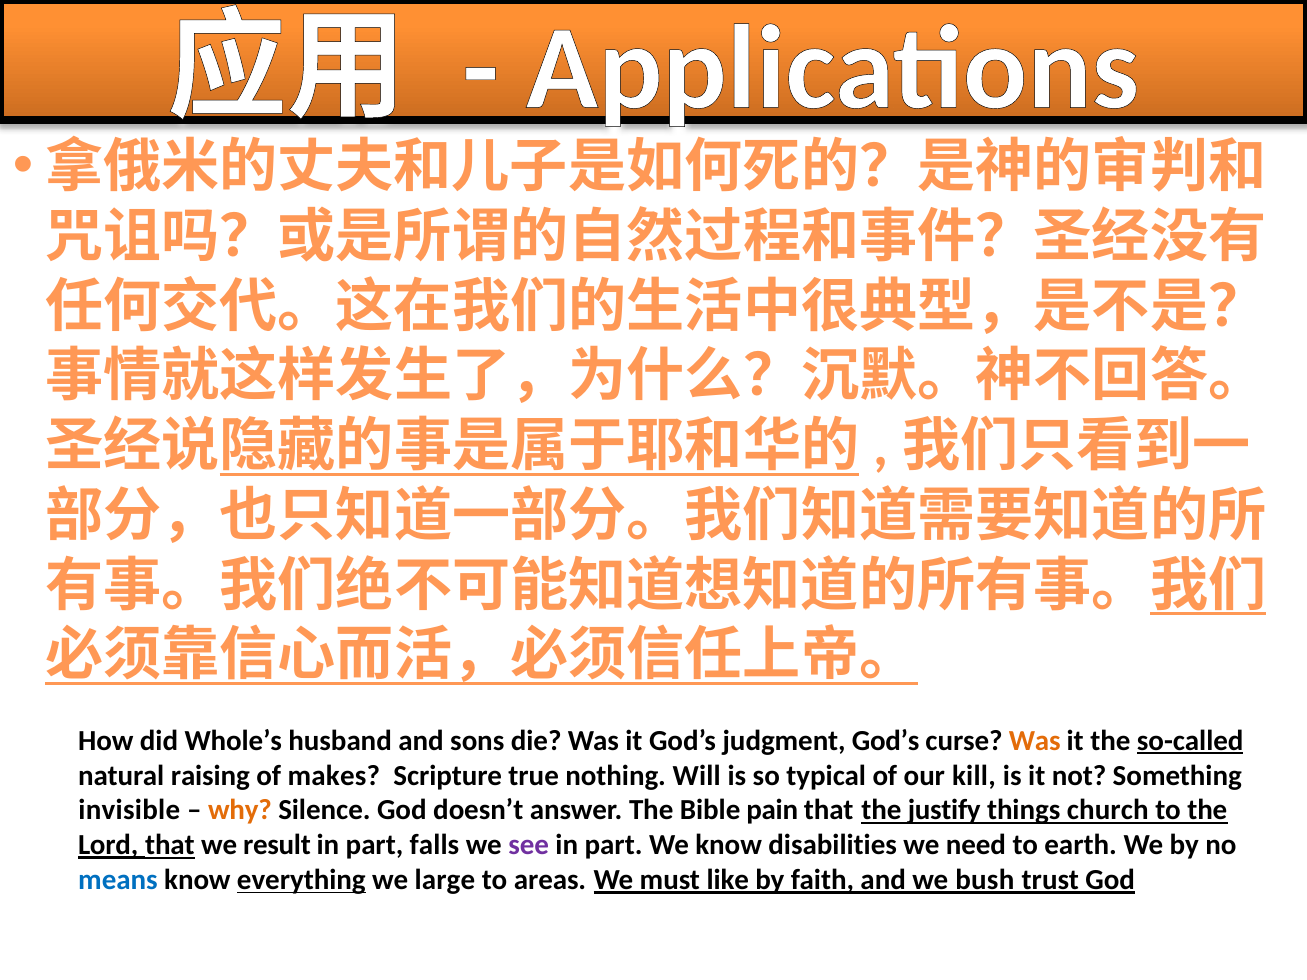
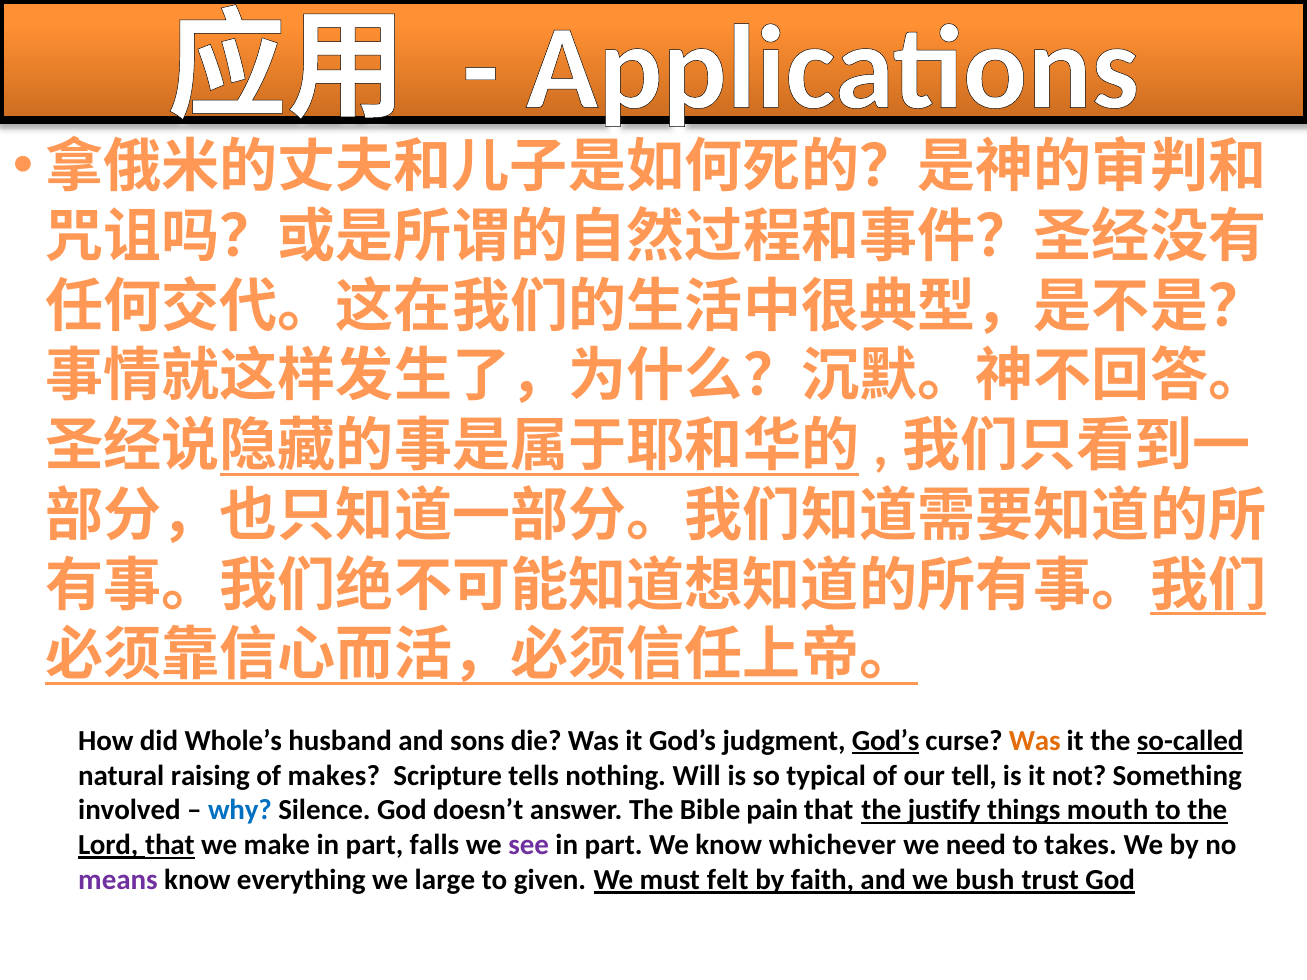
God’s at (886, 741) underline: none -> present
true: true -> tells
kill: kill -> tell
invisible: invisible -> involved
why colour: orange -> blue
church: church -> mouth
result: result -> make
disabilities: disabilities -> whichever
earth: earth -> takes
means colour: blue -> purple
everything underline: present -> none
areas: areas -> given
like: like -> felt
